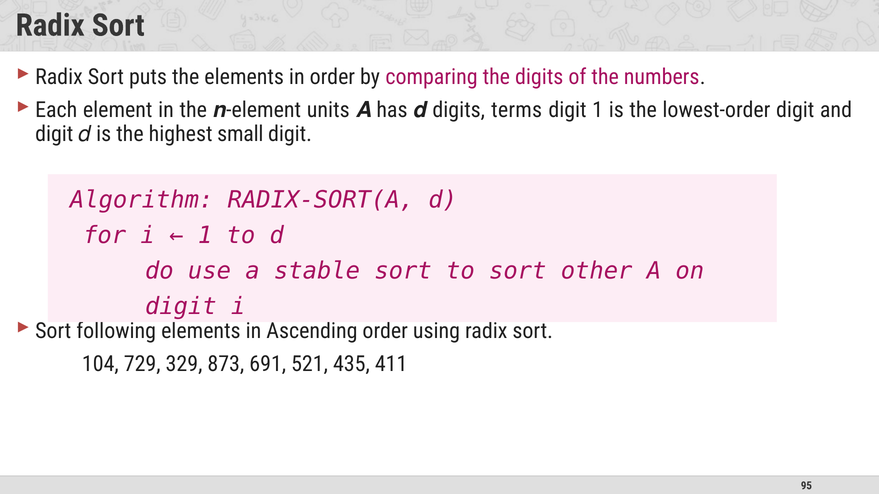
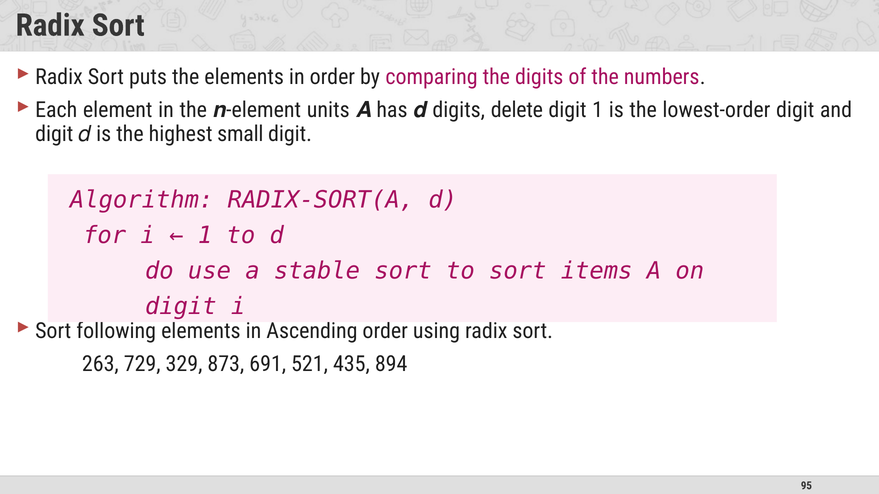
terms: terms -> delete
other: other -> items
104: 104 -> 263
411: 411 -> 894
